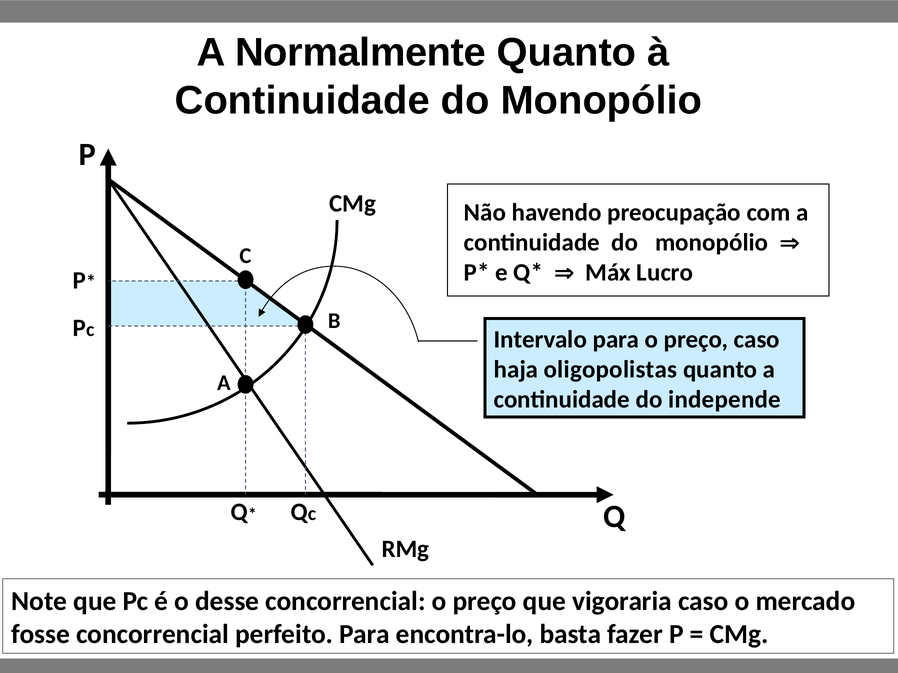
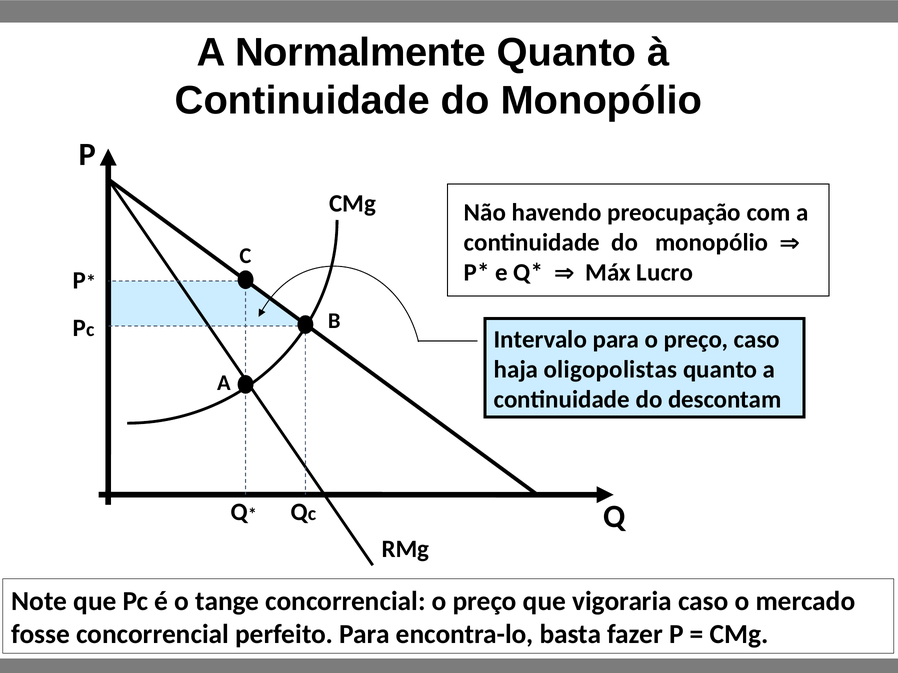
independe: independe -> descontam
desse: desse -> tange
